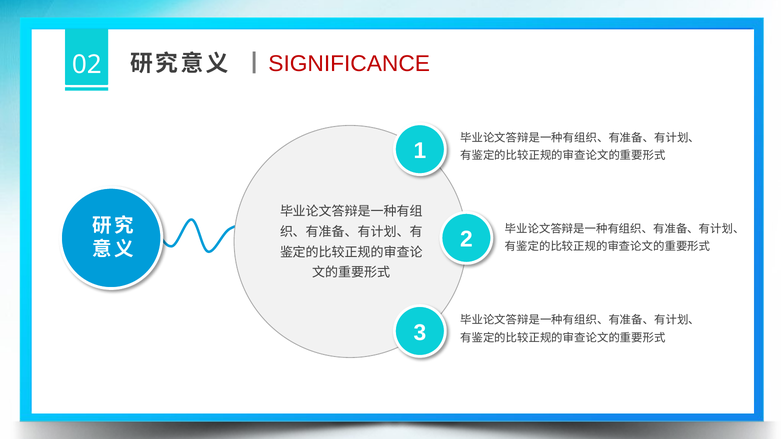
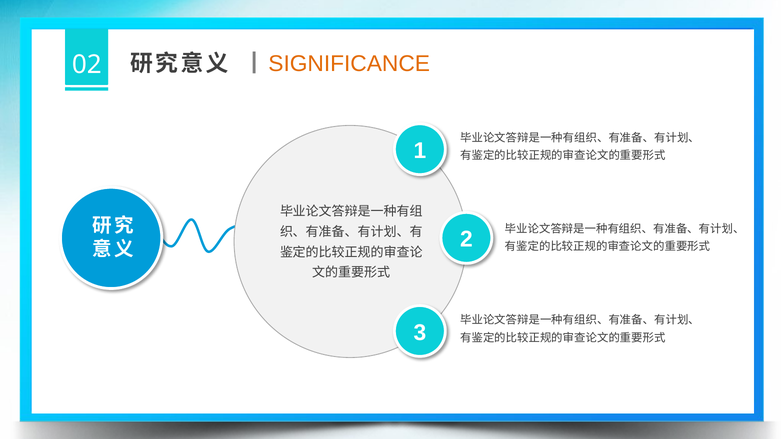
SIGNIFICANCE colour: red -> orange
